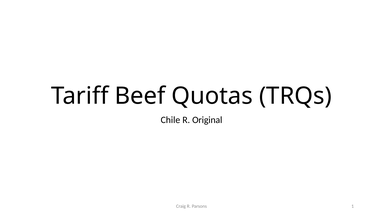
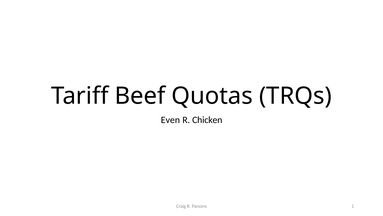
Chile: Chile -> Even
Original: Original -> Chicken
